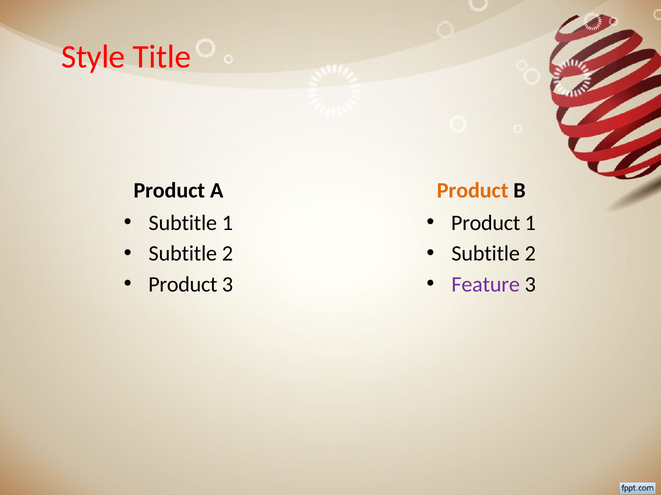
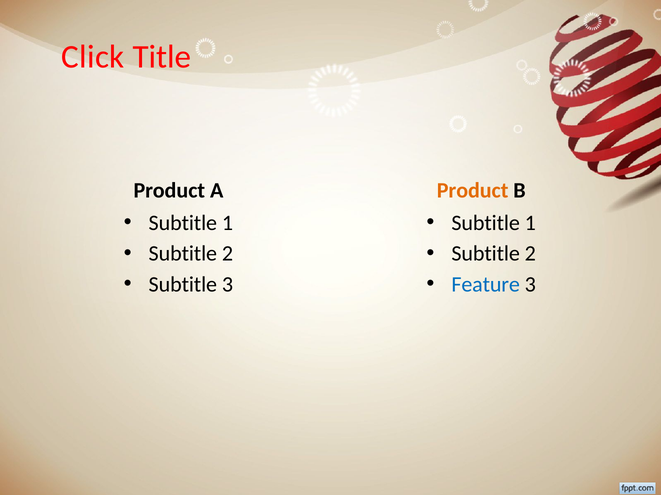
Style: Style -> Click
Product at (486, 223): Product -> Subtitle
Product at (183, 285): Product -> Subtitle
Feature colour: purple -> blue
